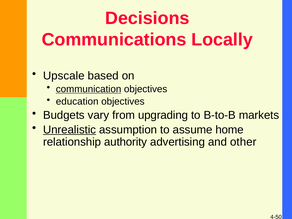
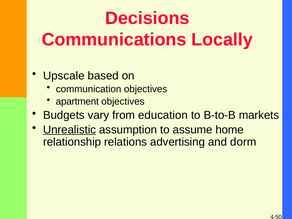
communication underline: present -> none
education: education -> apartment
upgrading: upgrading -> education
authority: authority -> relations
other: other -> dorm
